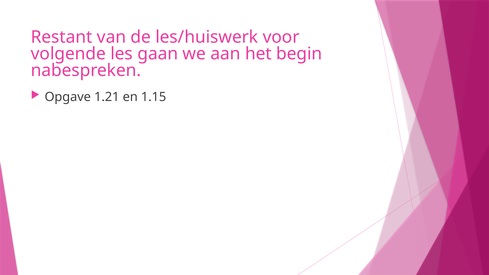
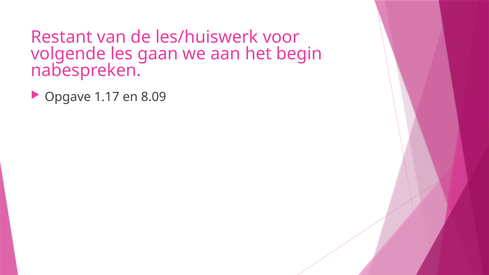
1.21: 1.21 -> 1.17
1.15: 1.15 -> 8.09
